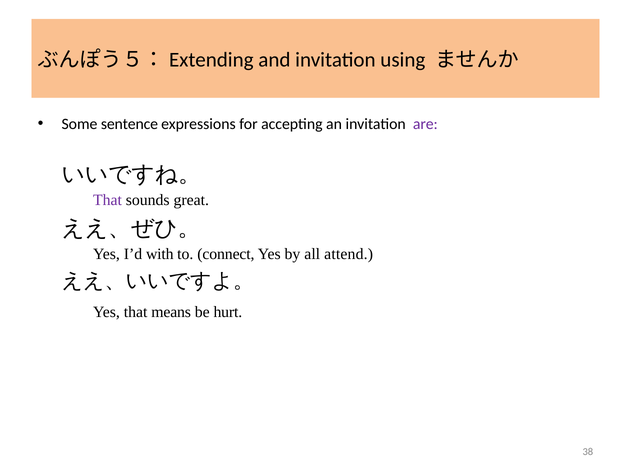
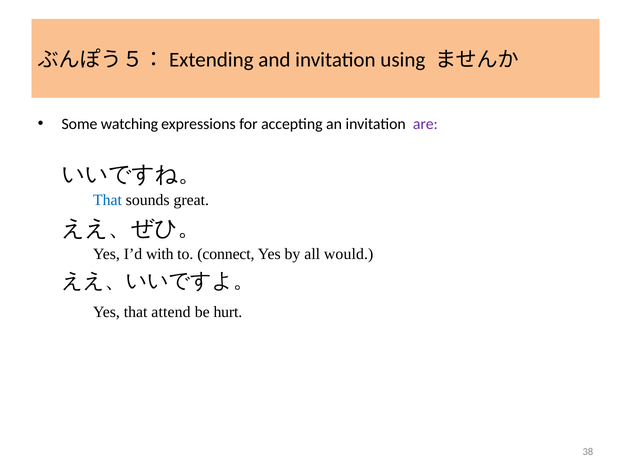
sentence: sentence -> watching
That at (108, 200) colour: purple -> blue
attend: attend -> would
means: means -> attend
